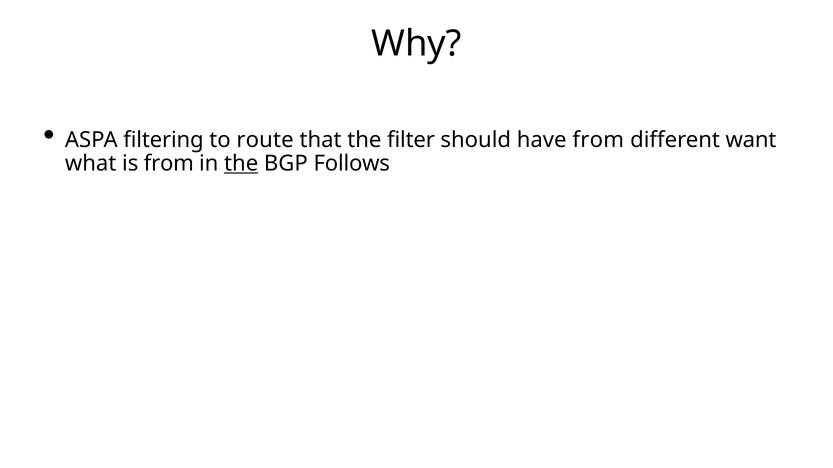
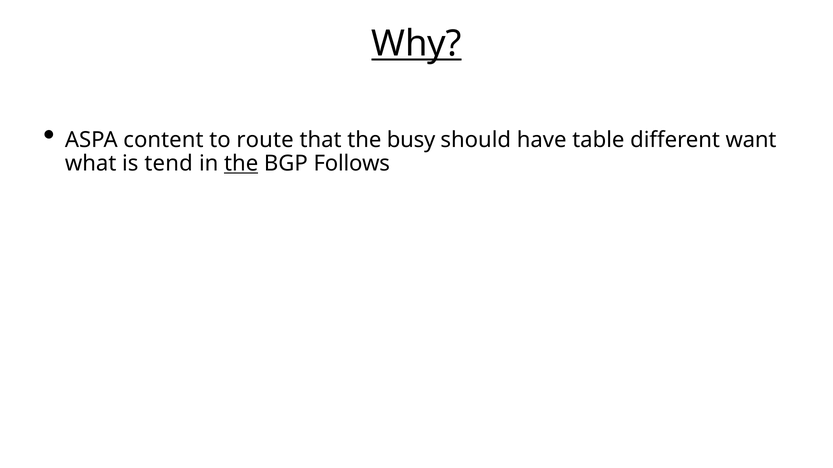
Why underline: none -> present
filtering: filtering -> content
filter: filter -> busy
have from: from -> table
is from: from -> tend
